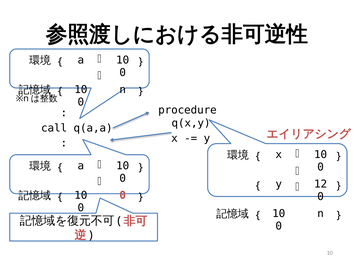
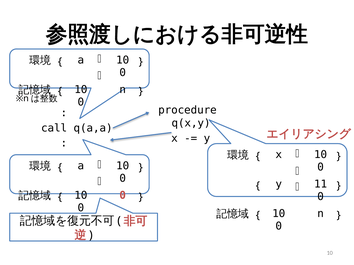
12: 12 -> 11
